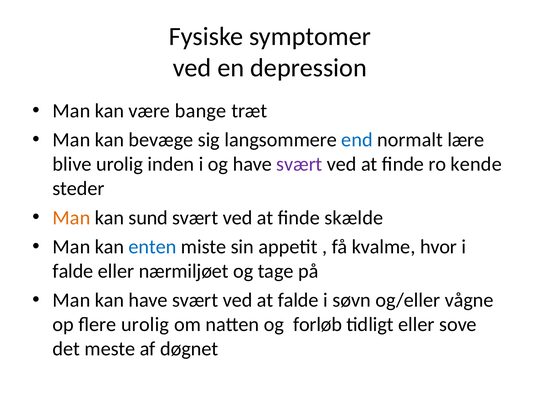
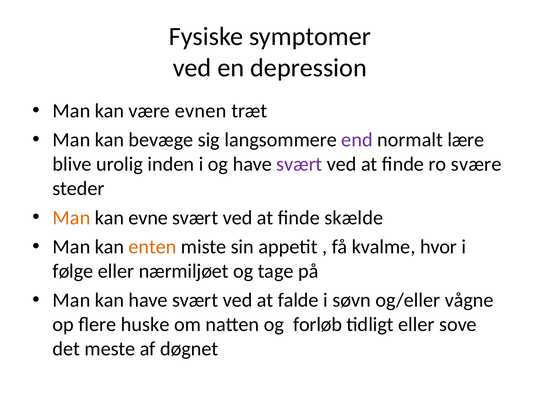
bange: bange -> evnen
end colour: blue -> purple
kende: kende -> svære
sund: sund -> evne
enten colour: blue -> orange
falde at (73, 271): falde -> følge
flere urolig: urolig -> huske
